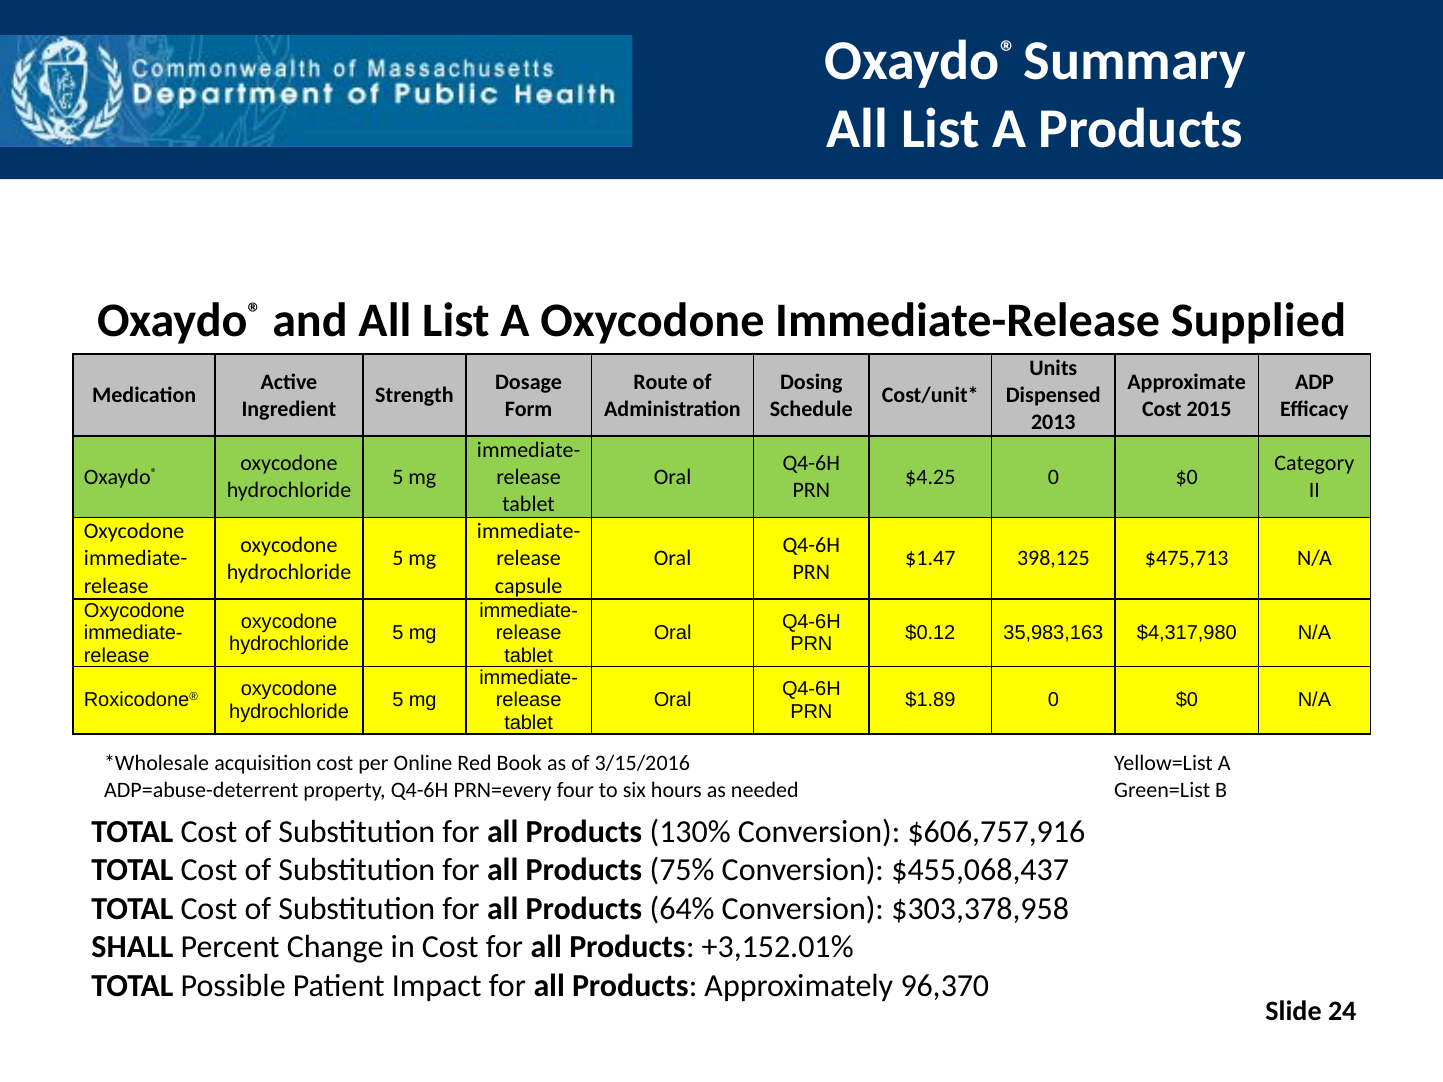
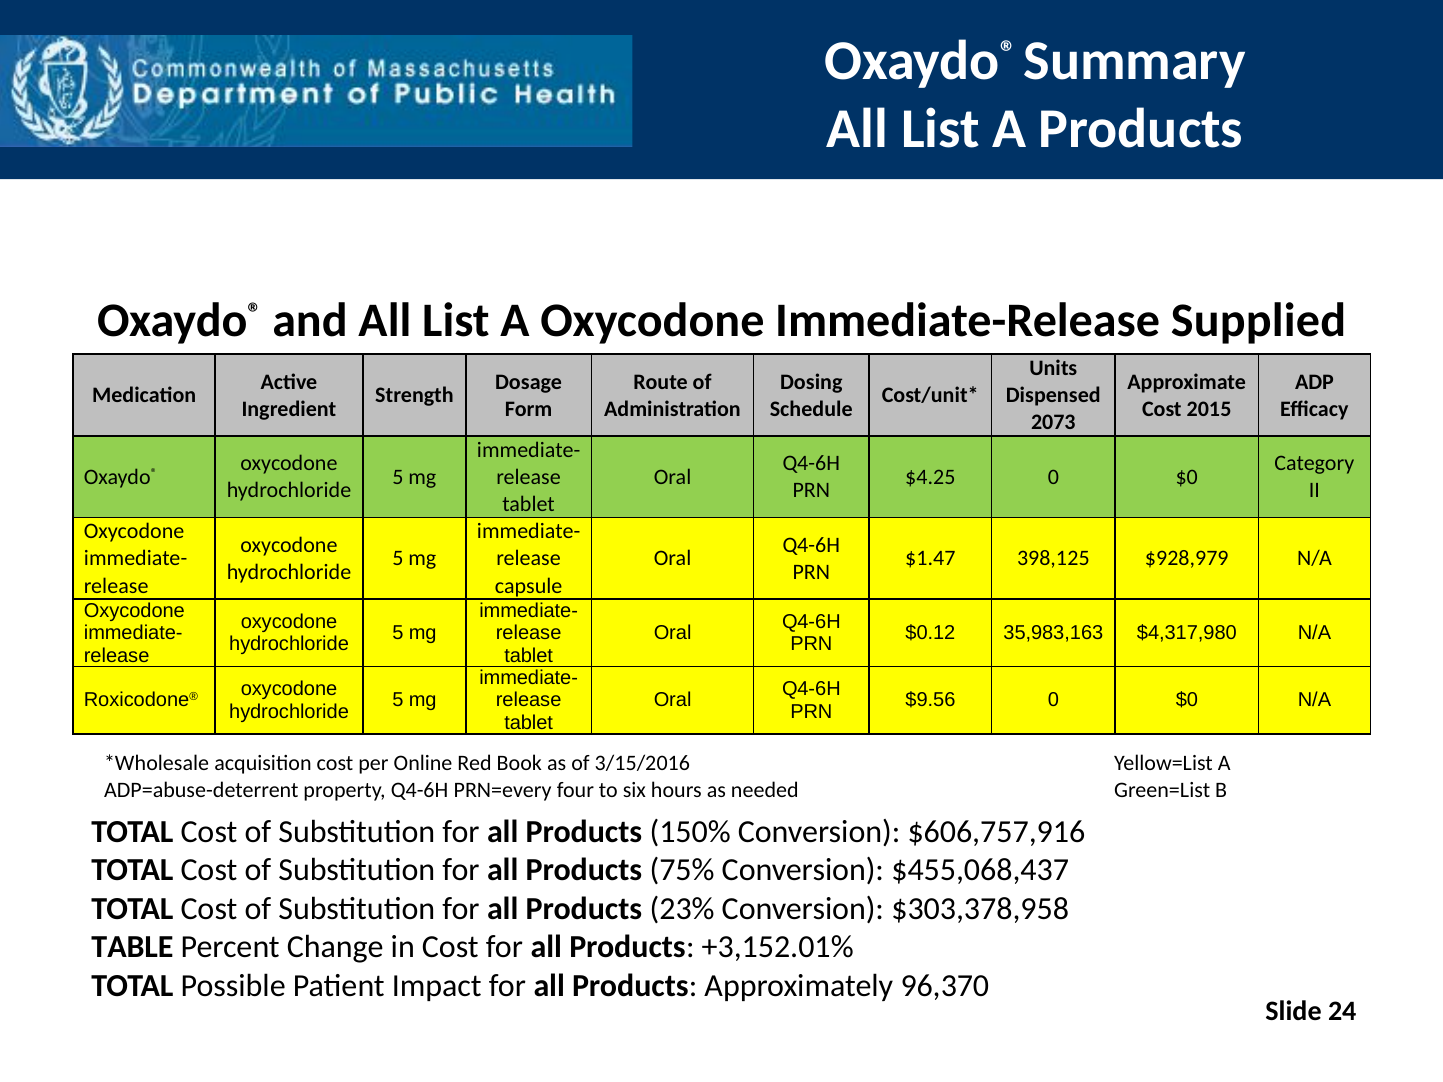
2013: 2013 -> 2073
$475,713: $475,713 -> $928,979
$1.89: $1.89 -> $9.56
130%: 130% -> 150%
64%: 64% -> 23%
SHALL: SHALL -> TABLE
